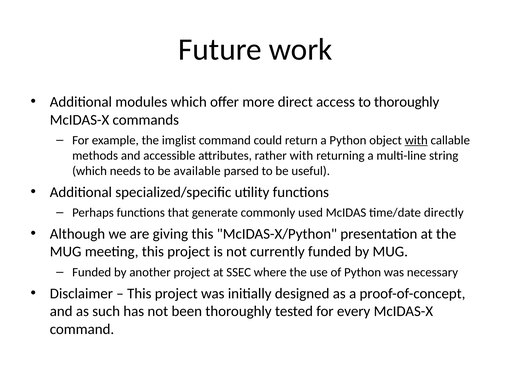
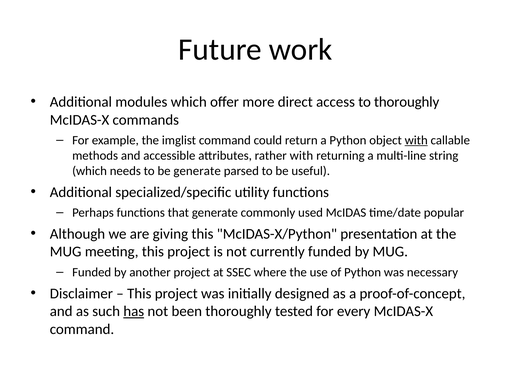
be available: available -> generate
directly: directly -> popular
has underline: none -> present
